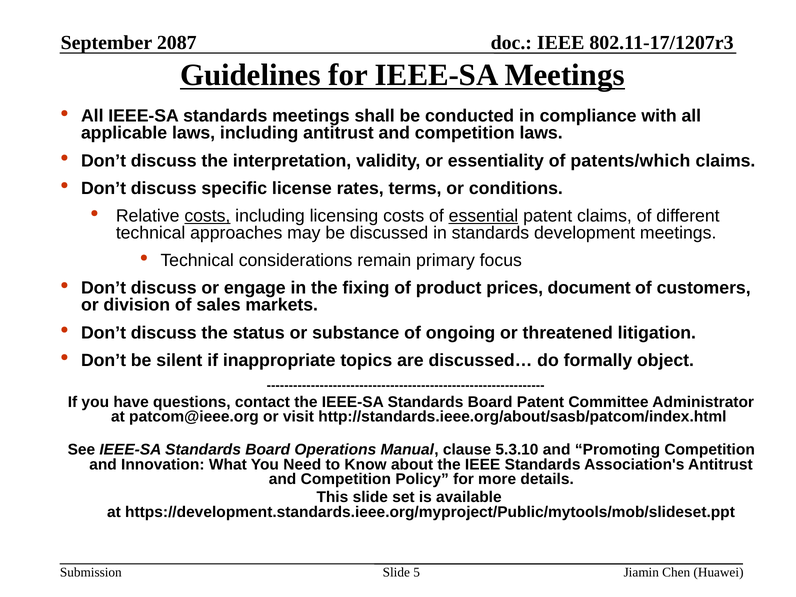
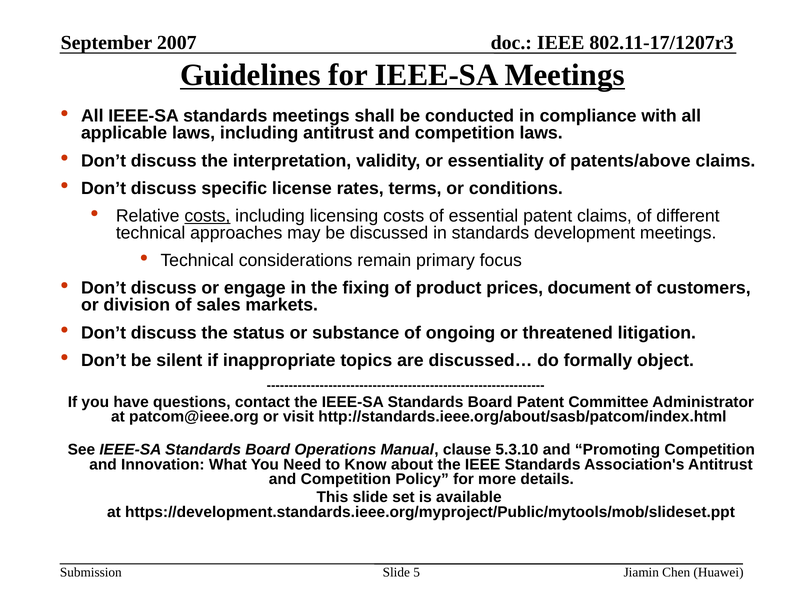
2087: 2087 -> 2007
patents/which: patents/which -> patents/above
essential underline: present -> none
